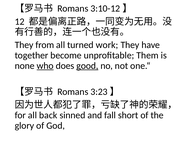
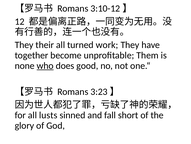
from: from -> their
good underline: present -> none
back: back -> lusts
